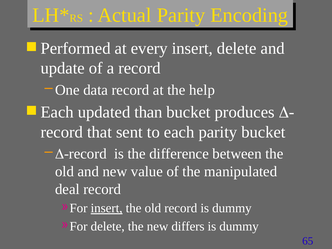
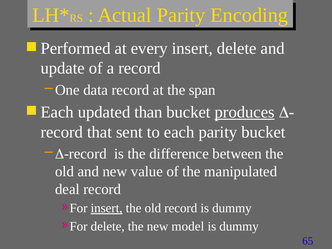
help: help -> span
produces underline: none -> present
differs: differs -> model
